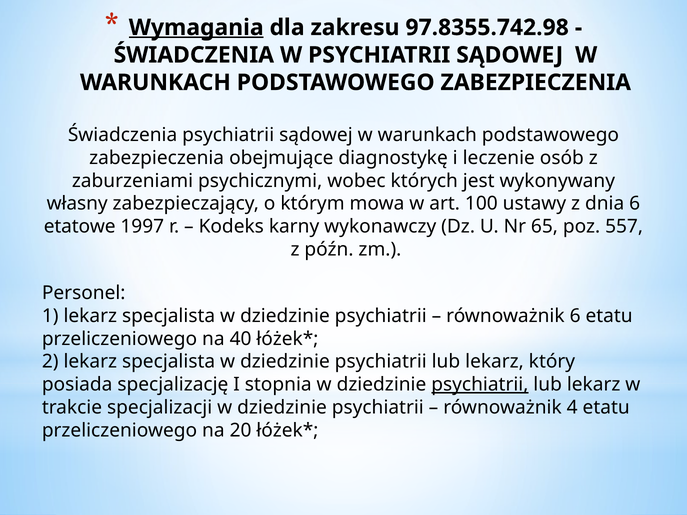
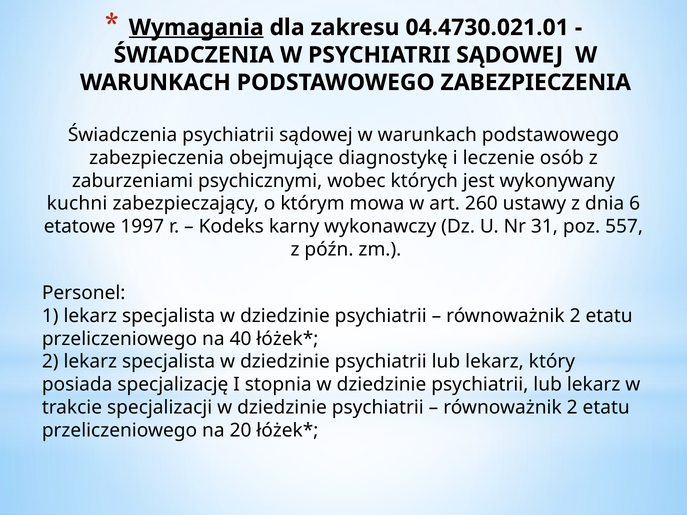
97.8355.742.98: 97.8355.742.98 -> 04.4730.021.01
własny: własny -> kuchni
100: 100 -> 260
65: 65 -> 31
6 at (575, 316): 6 -> 2
psychiatrii at (480, 385) underline: present -> none
4 at (572, 408): 4 -> 2
